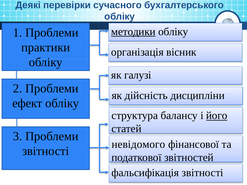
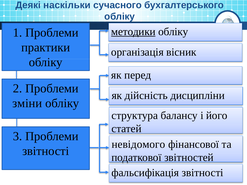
перевірки: перевірки -> наскільки
галузі: галузі -> перед
ефект: ефект -> зміни
його underline: present -> none
